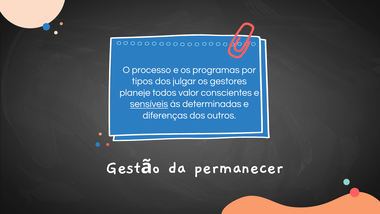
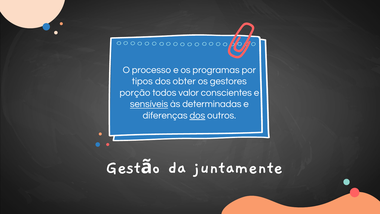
julgar: julgar -> obter
planeje: planeje -> porção
dos at (197, 115) underline: none -> present
permanecer: permanecer -> juntamente
